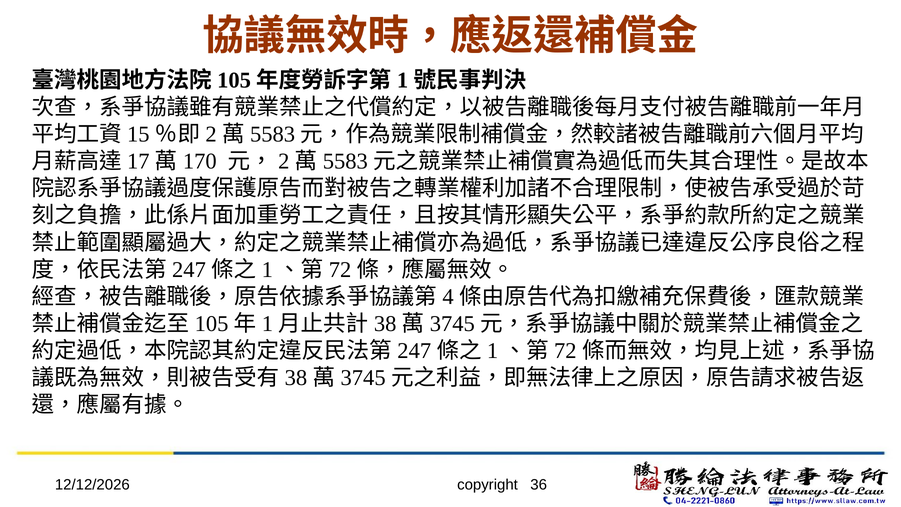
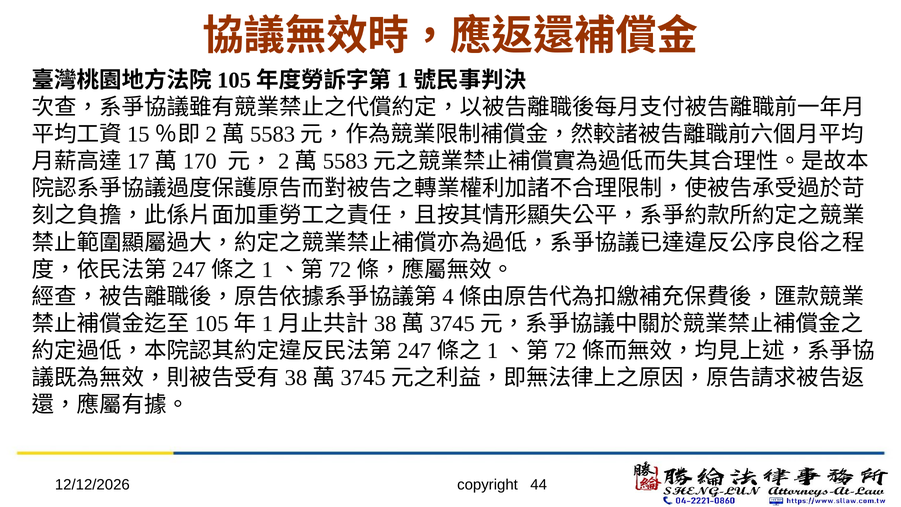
36: 36 -> 44
